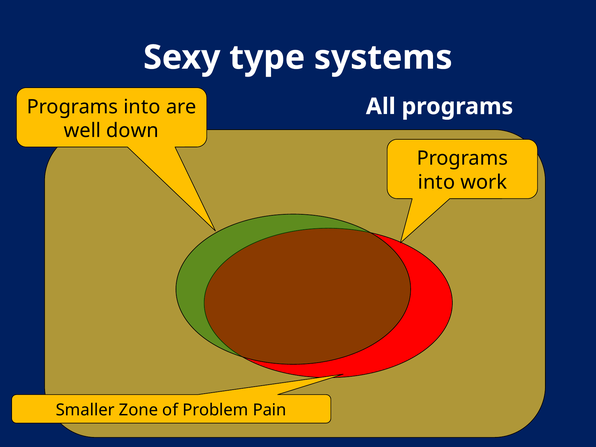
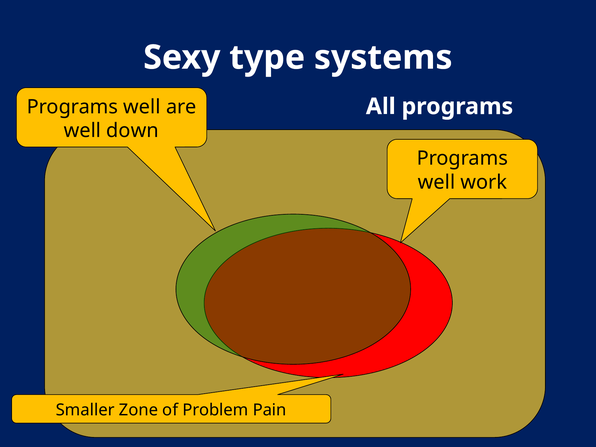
into at (142, 107): into -> well
into at (436, 182): into -> well
